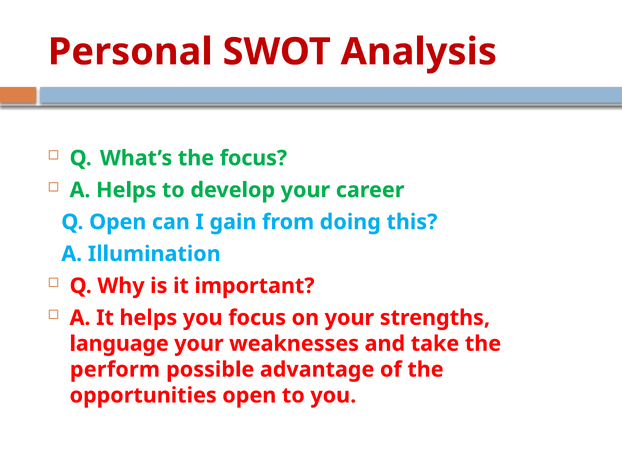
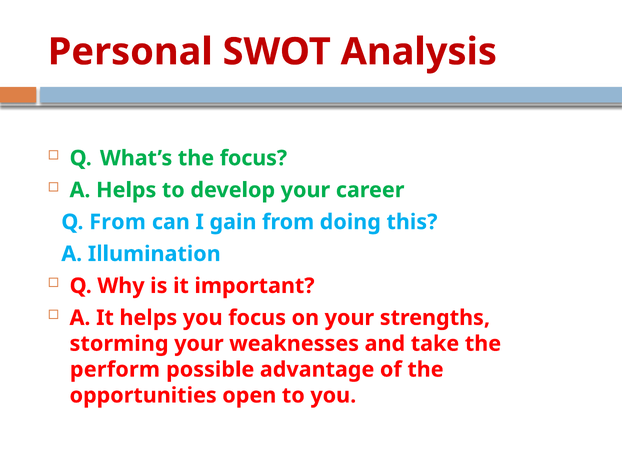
Q Open: Open -> From
language: language -> storming
